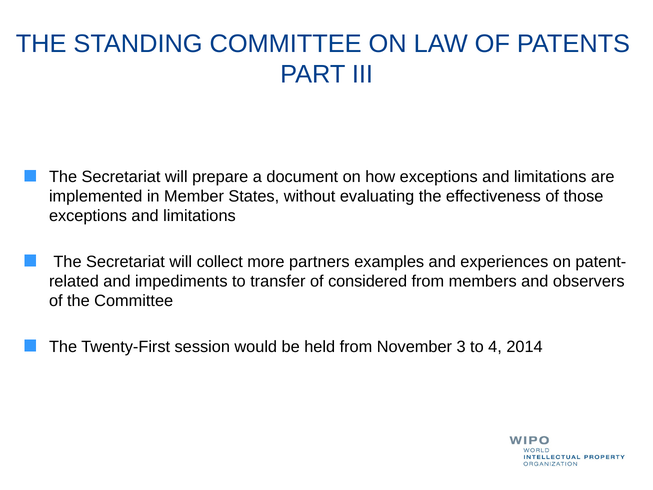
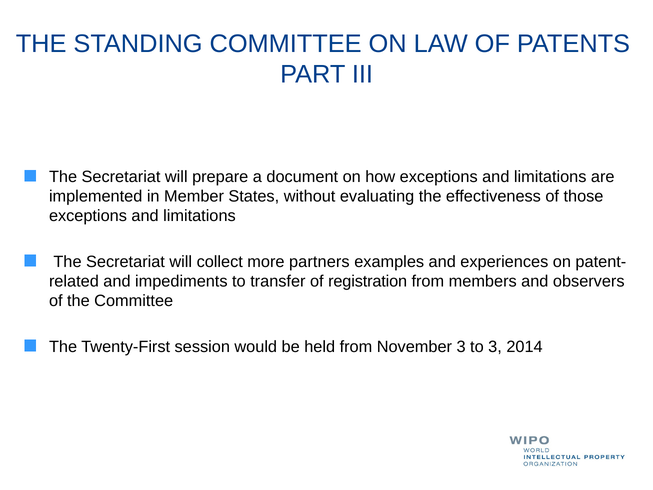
considered: considered -> registration
to 4: 4 -> 3
